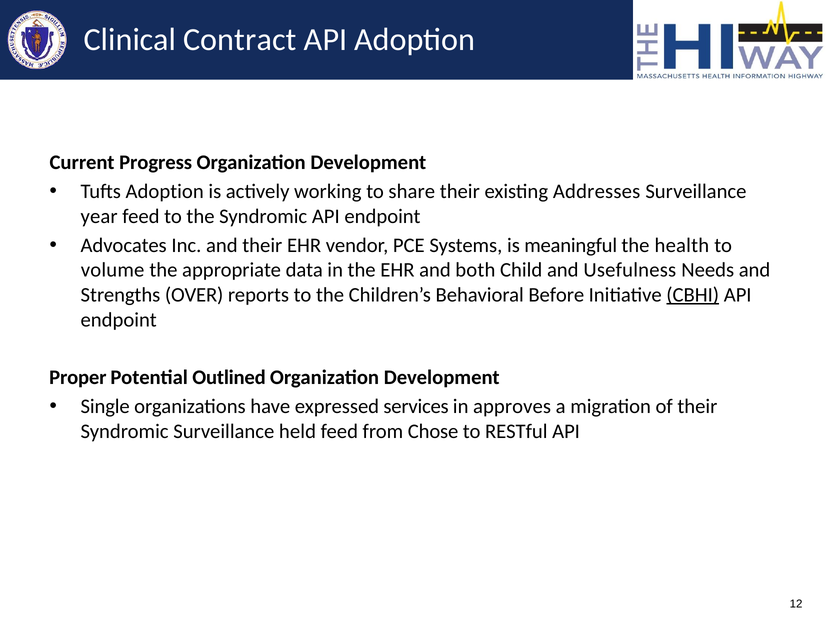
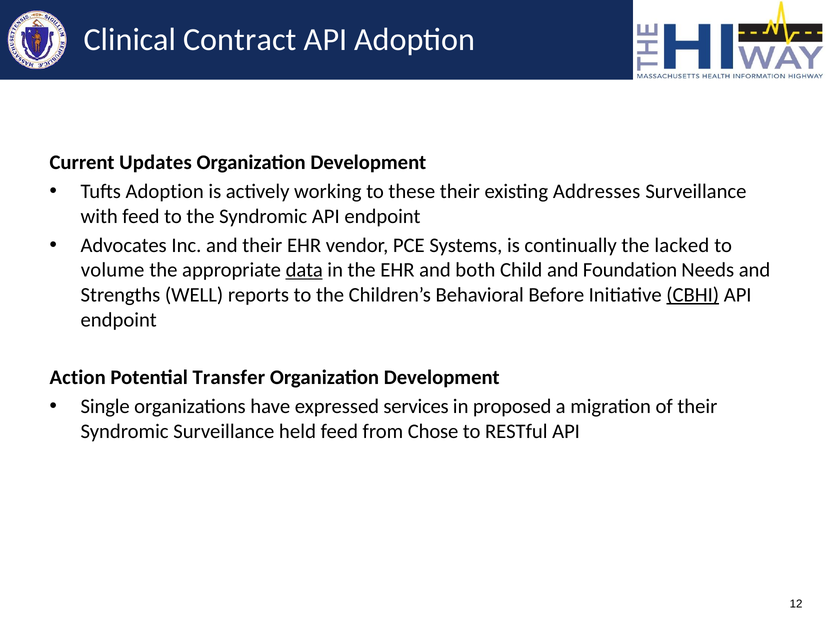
Progress: Progress -> Updates
share: share -> these
year: year -> with
meaningful: meaningful -> continually
health: health -> lacked
data underline: none -> present
Usefulness: Usefulness -> Foundation
OVER: OVER -> WELL
Proper: Proper -> Action
Outlined: Outlined -> Transfer
approves: approves -> proposed
